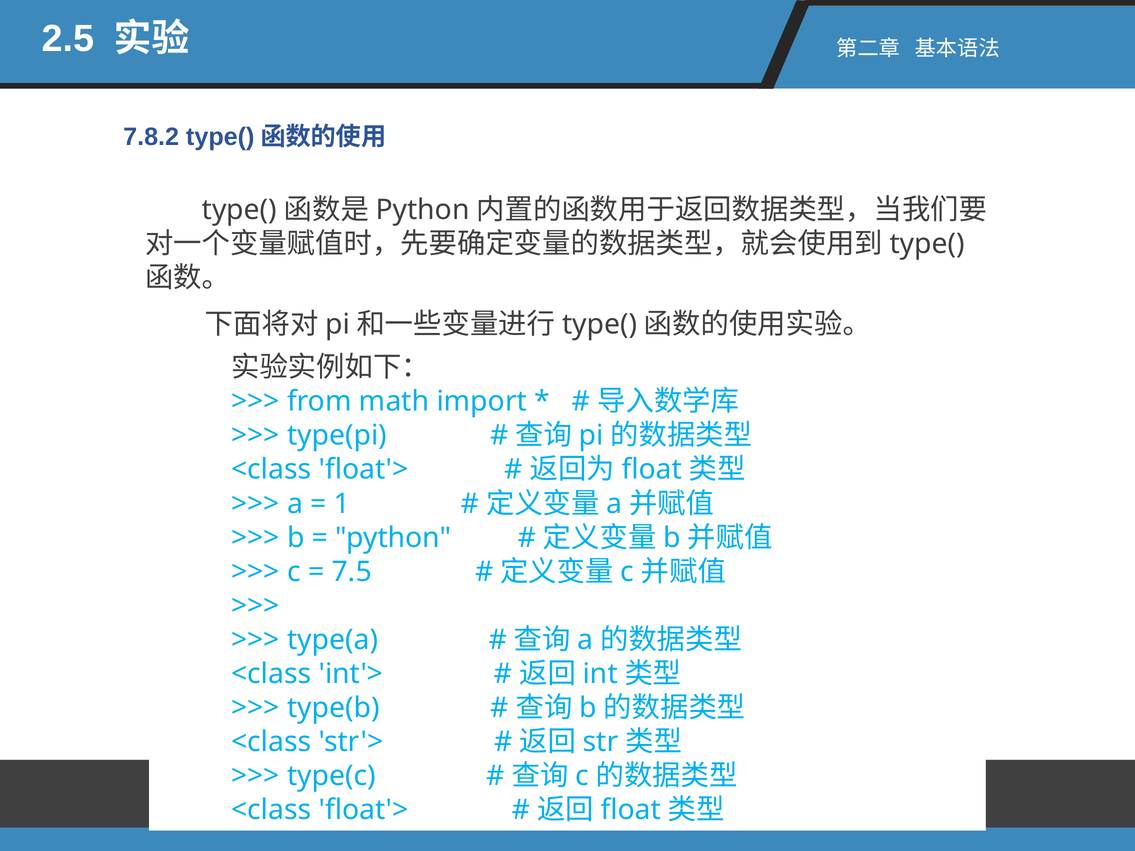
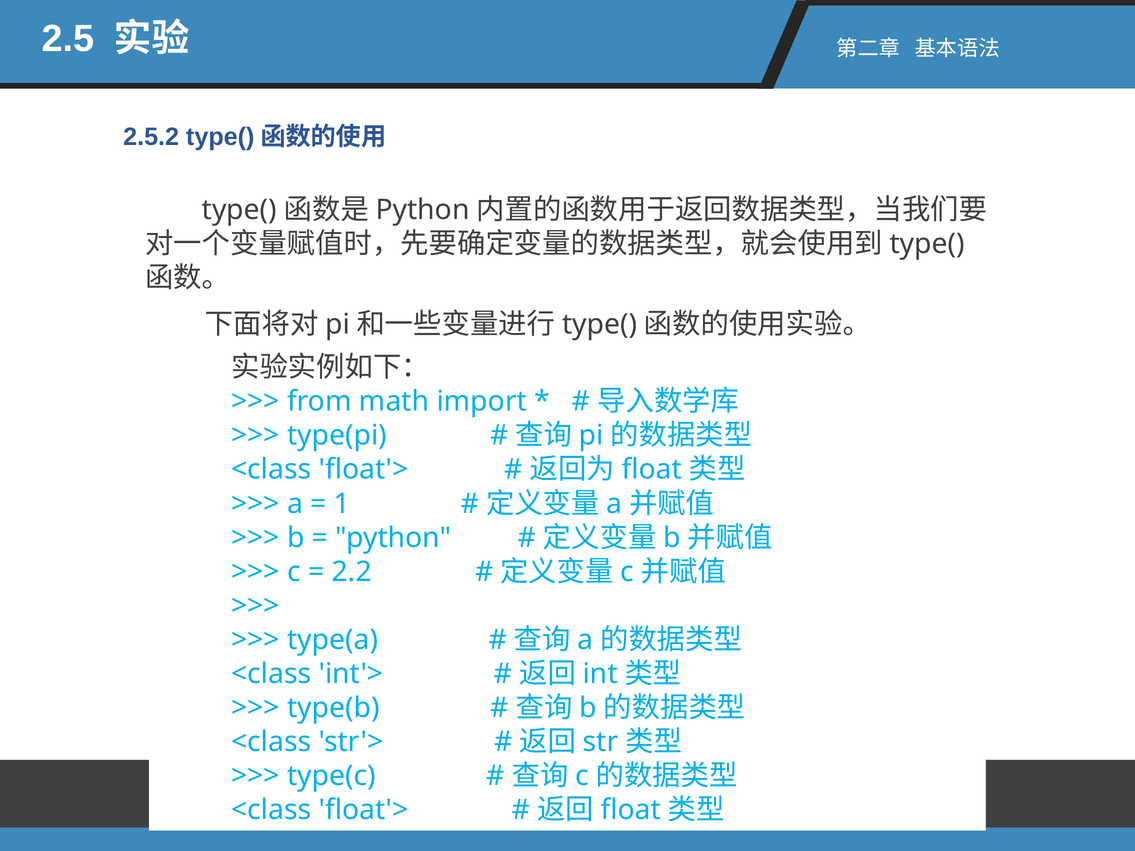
7.8.2: 7.8.2 -> 2.5.2
7.5: 7.5 -> 2.2
